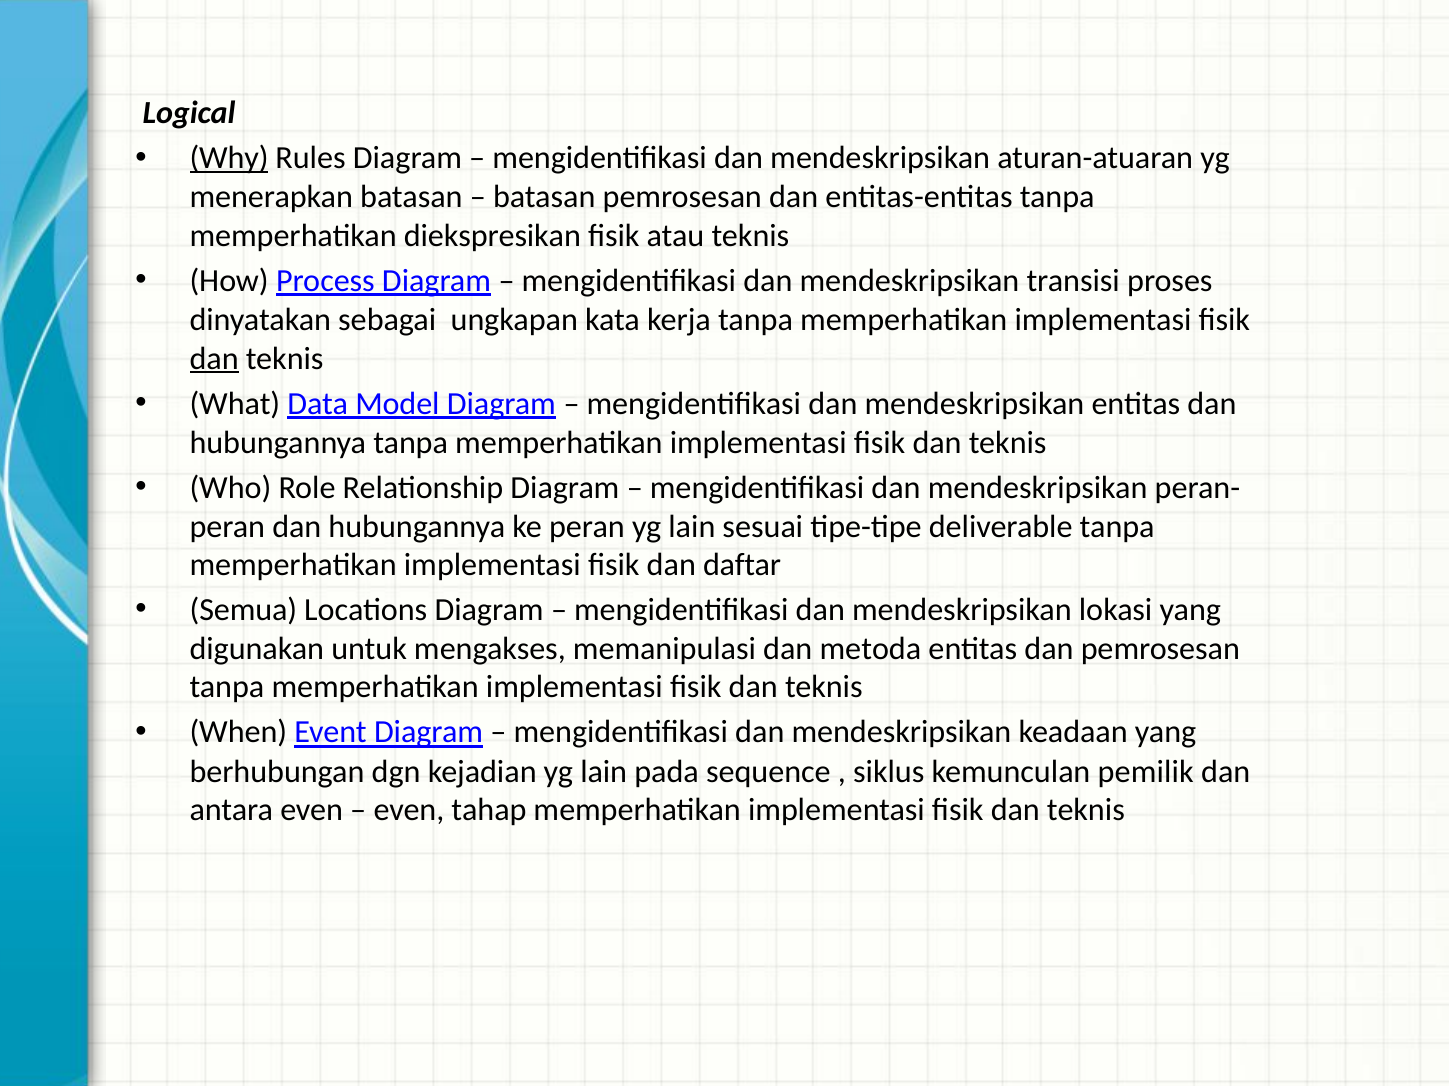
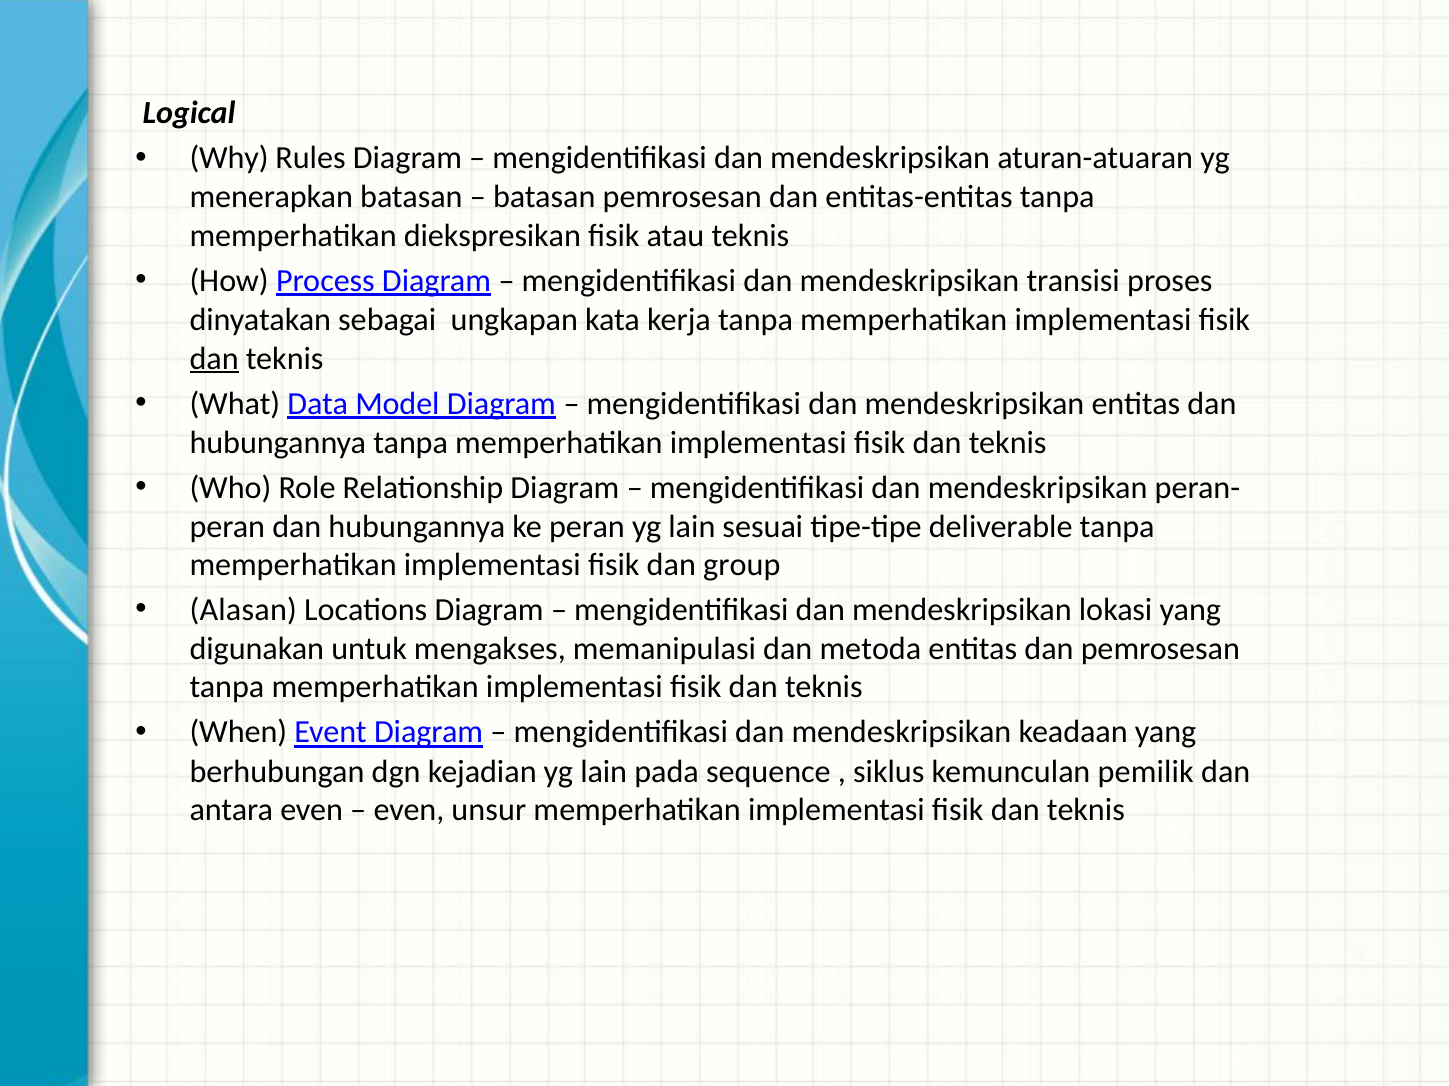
Why underline: present -> none
daftar: daftar -> group
Semua: Semua -> Alasan
tahap: tahap -> unsur
